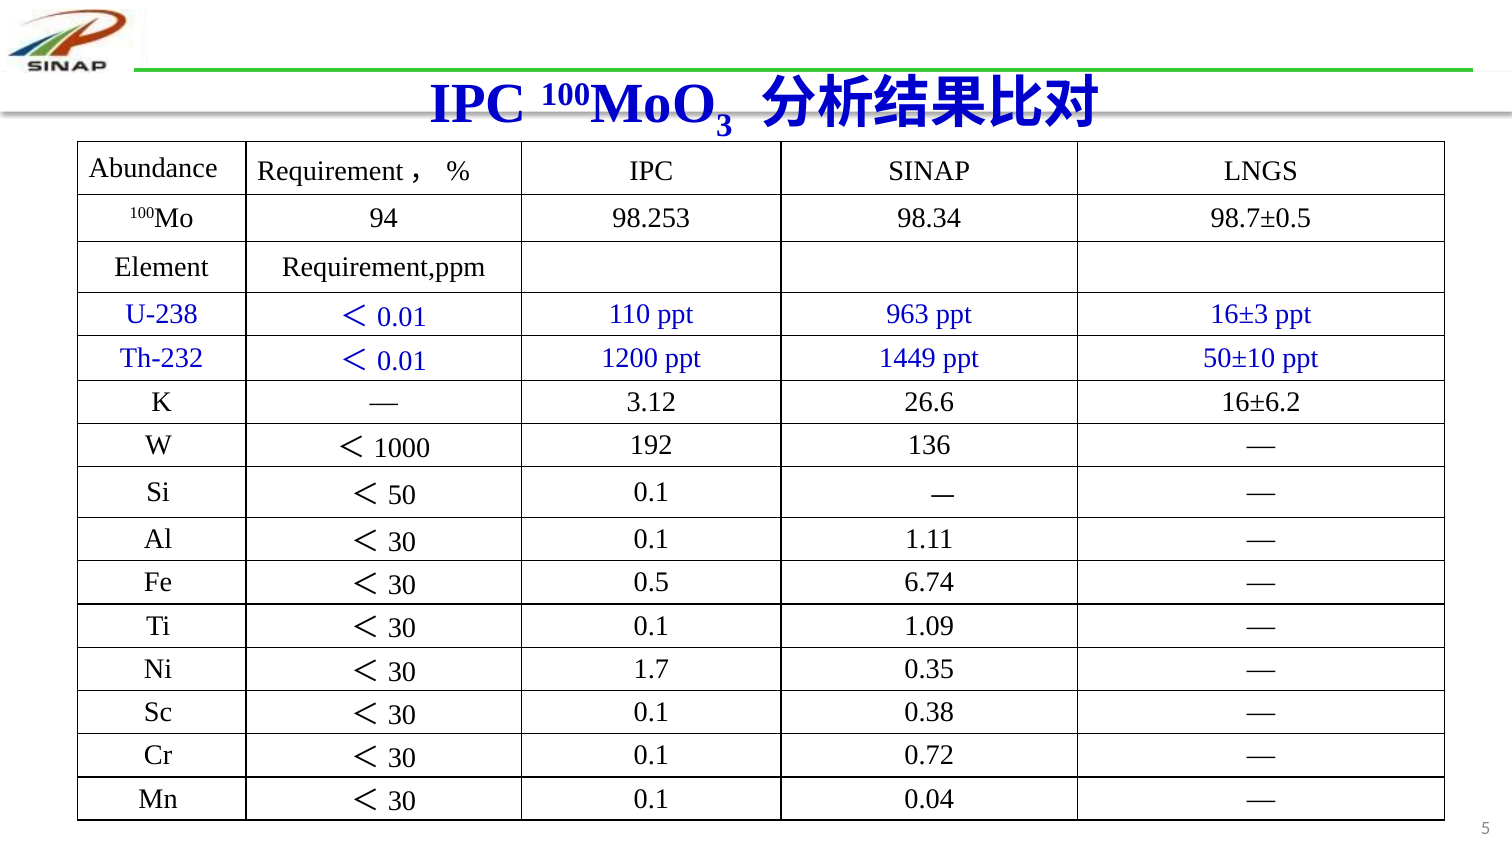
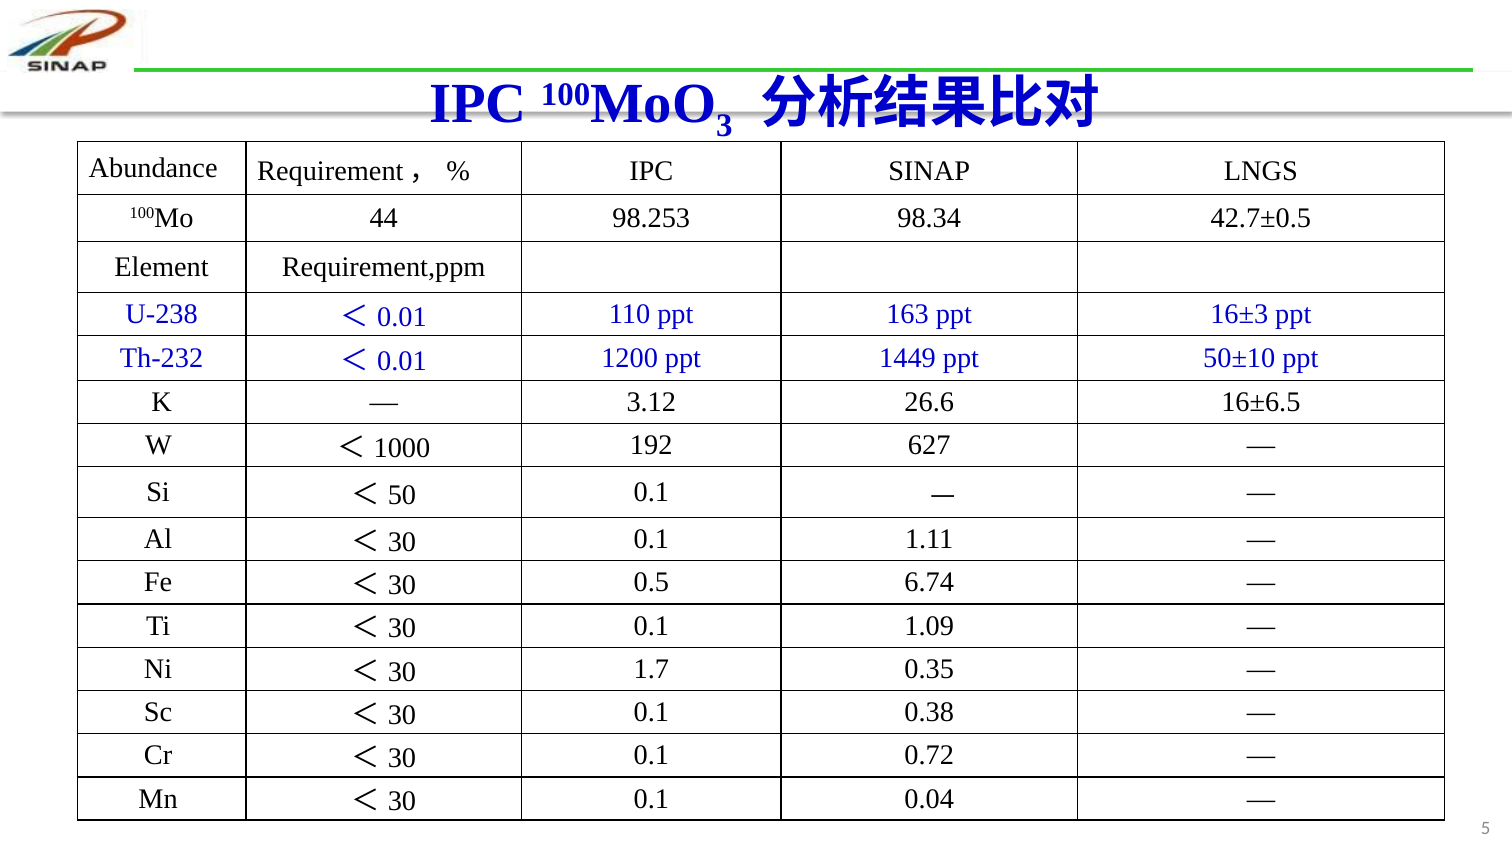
94: 94 -> 44
98.7±0.5: 98.7±0.5 -> 42.7±0.5
963: 963 -> 163
16±6.2: 16±6.2 -> 16±6.5
136: 136 -> 627
